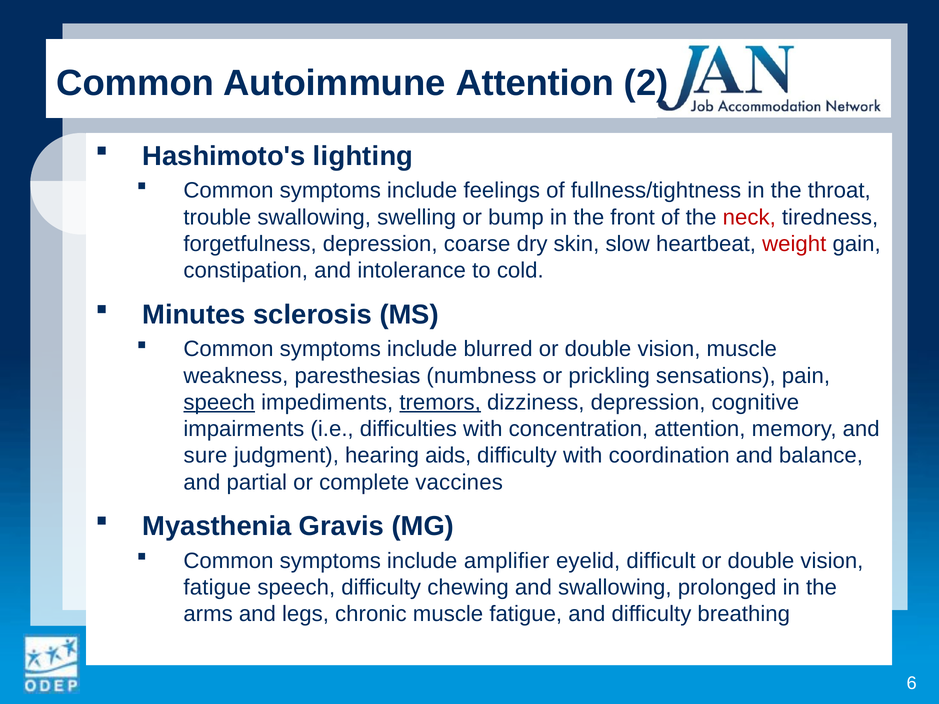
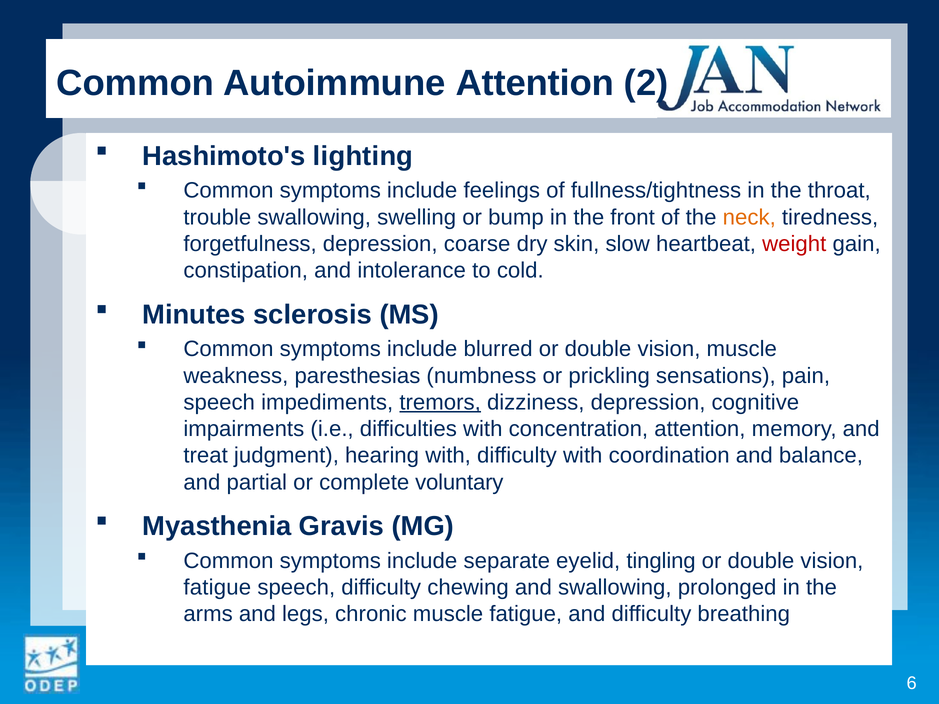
neck colour: red -> orange
speech at (219, 403) underline: present -> none
sure: sure -> treat
hearing aids: aids -> with
vaccines: vaccines -> voluntary
amplifier: amplifier -> separate
difficult: difficult -> tingling
